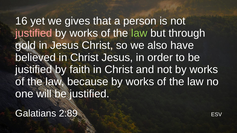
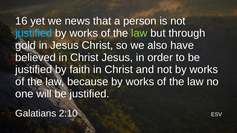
gives: gives -> news
justified at (34, 33) colour: pink -> light blue
2:89: 2:89 -> 2:10
